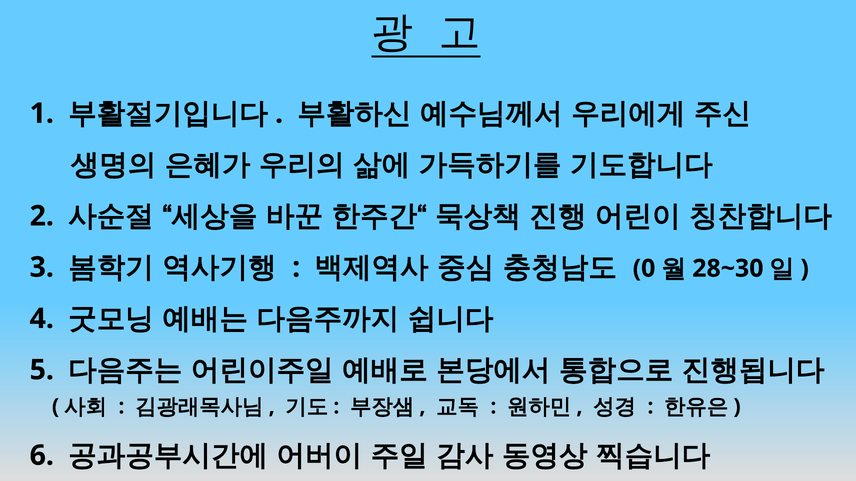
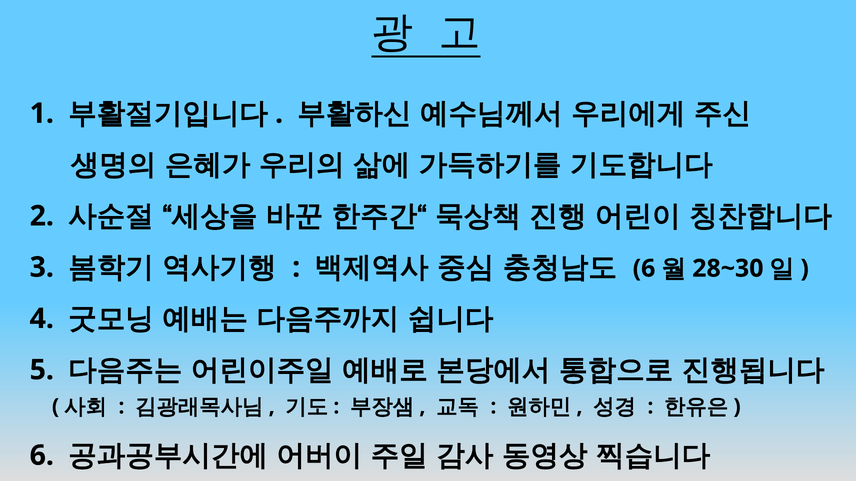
0 at (644, 269): 0 -> 6
